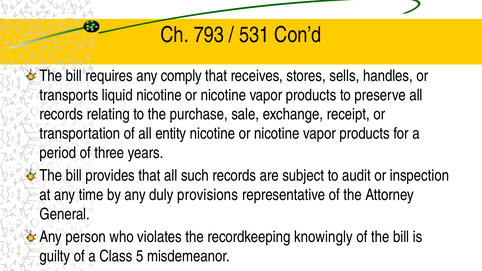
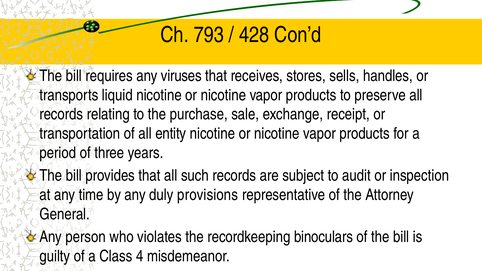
531: 531 -> 428
comply: comply -> viruses
knowingly: knowingly -> binoculars
5: 5 -> 4
